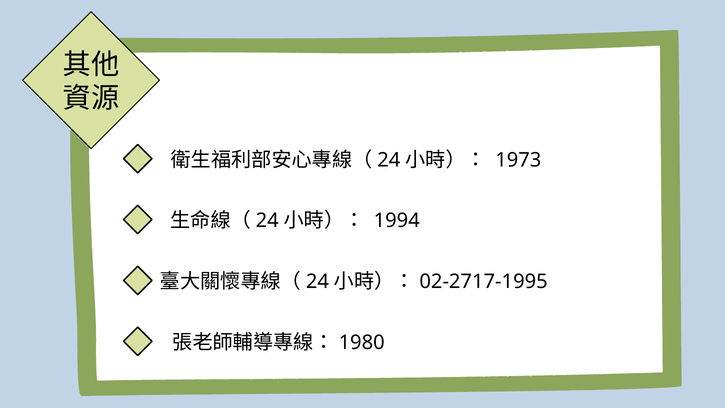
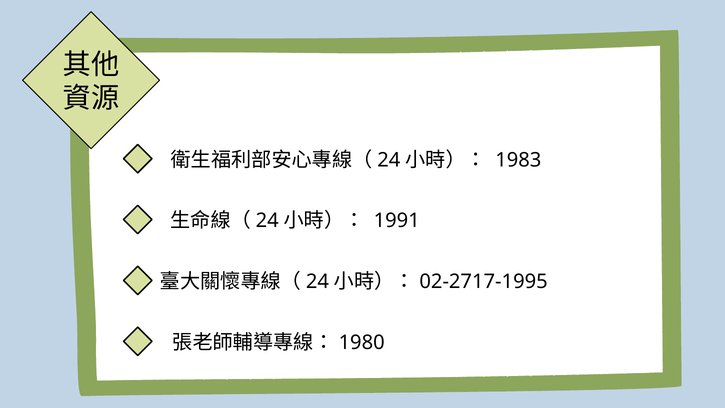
1973: 1973 -> 1983
1994: 1994 -> 1991
